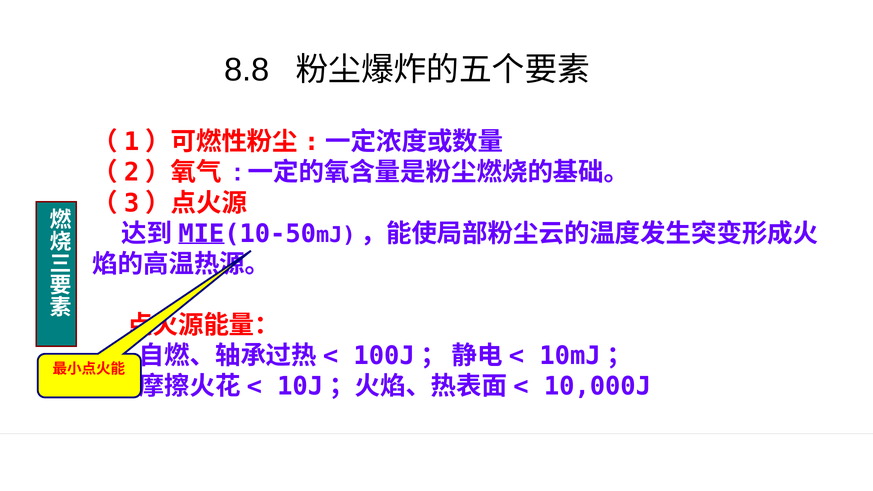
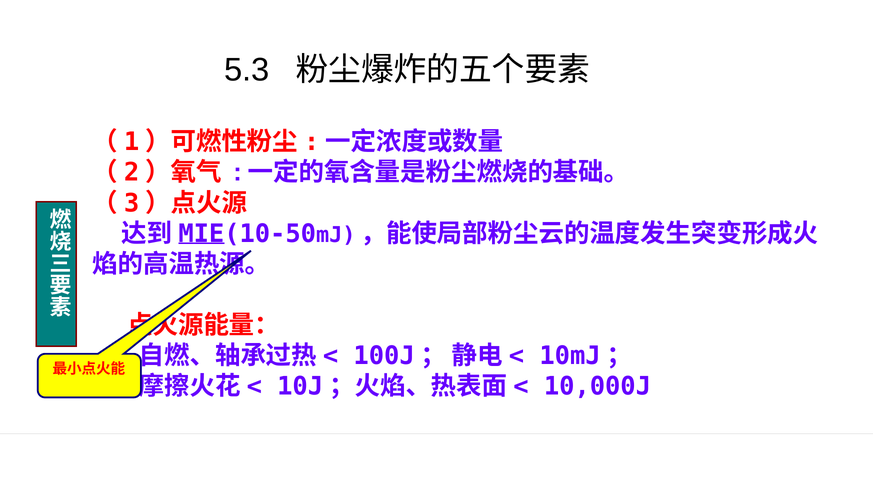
8.8: 8.8 -> 5.3
